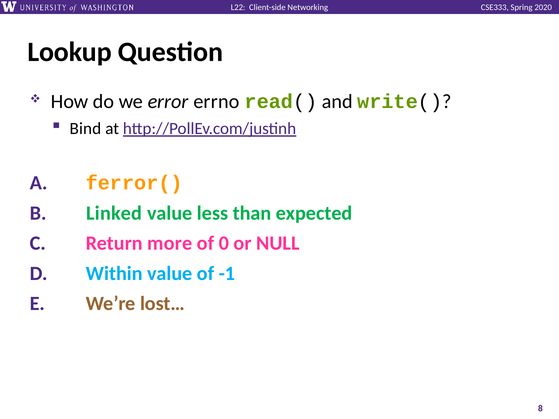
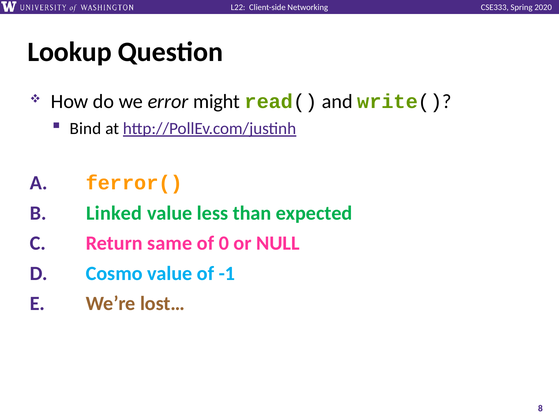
errno: errno -> might
more: more -> same
Within: Within -> Cosmo
